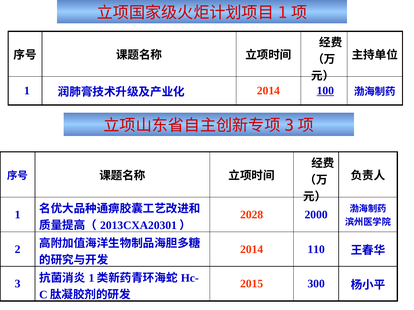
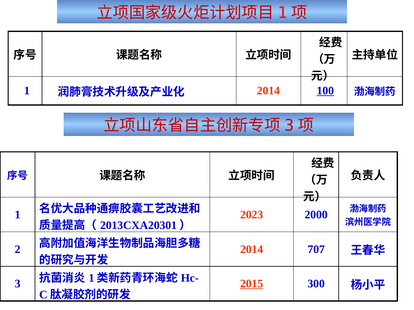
2028: 2028 -> 2023
110: 110 -> 707
2015 underline: none -> present
